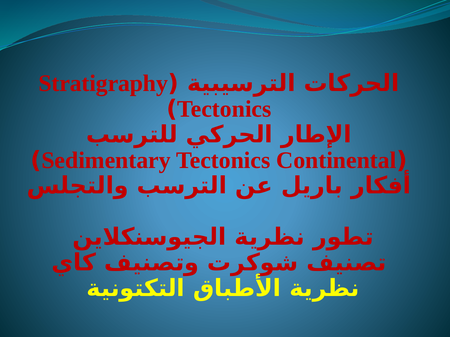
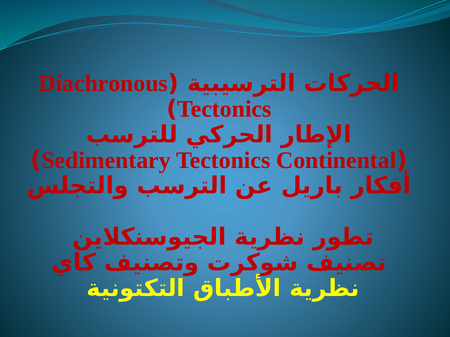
Stratigraphy: Stratigraphy -> Diachronous
